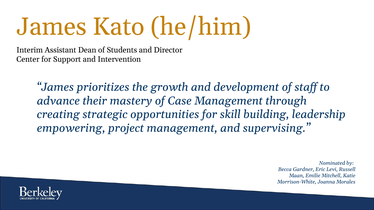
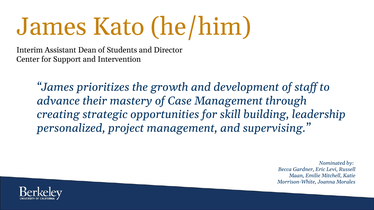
empowering: empowering -> personalized
